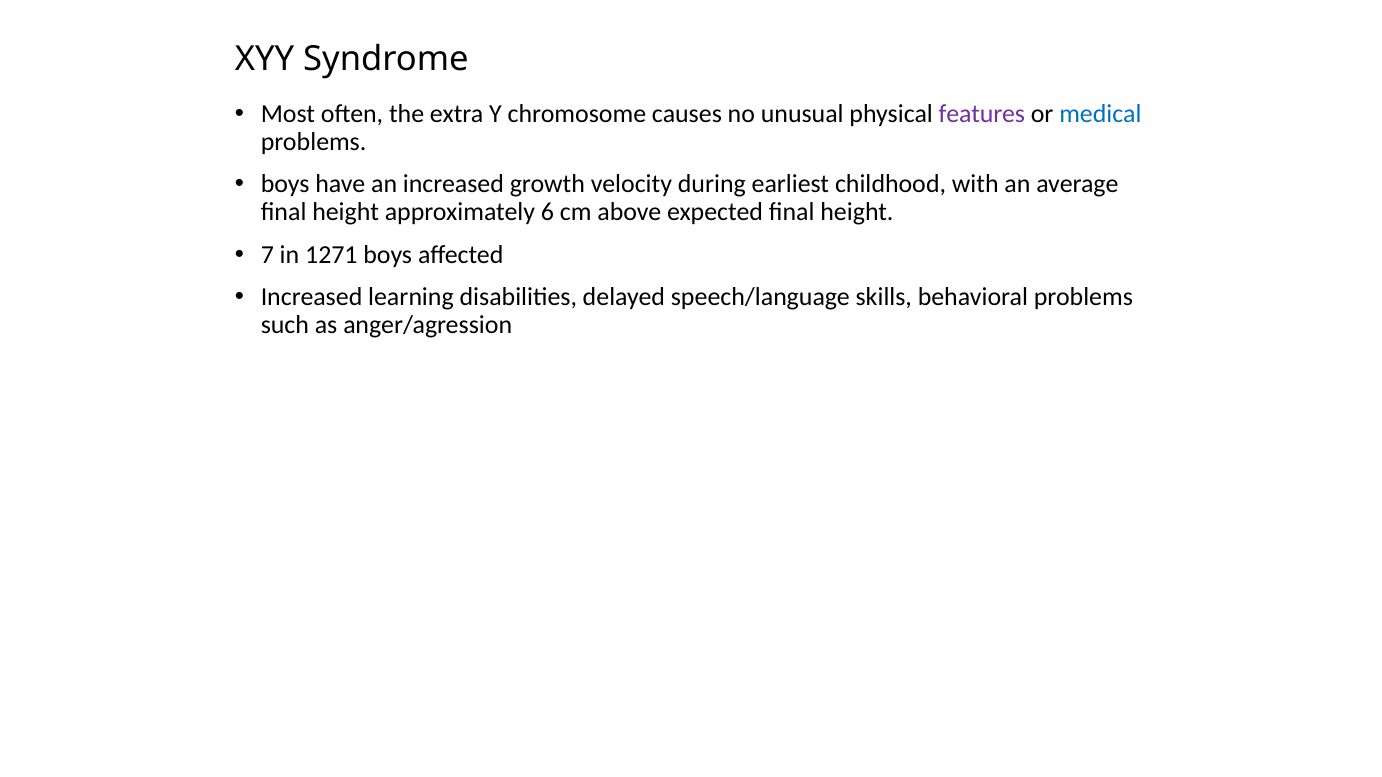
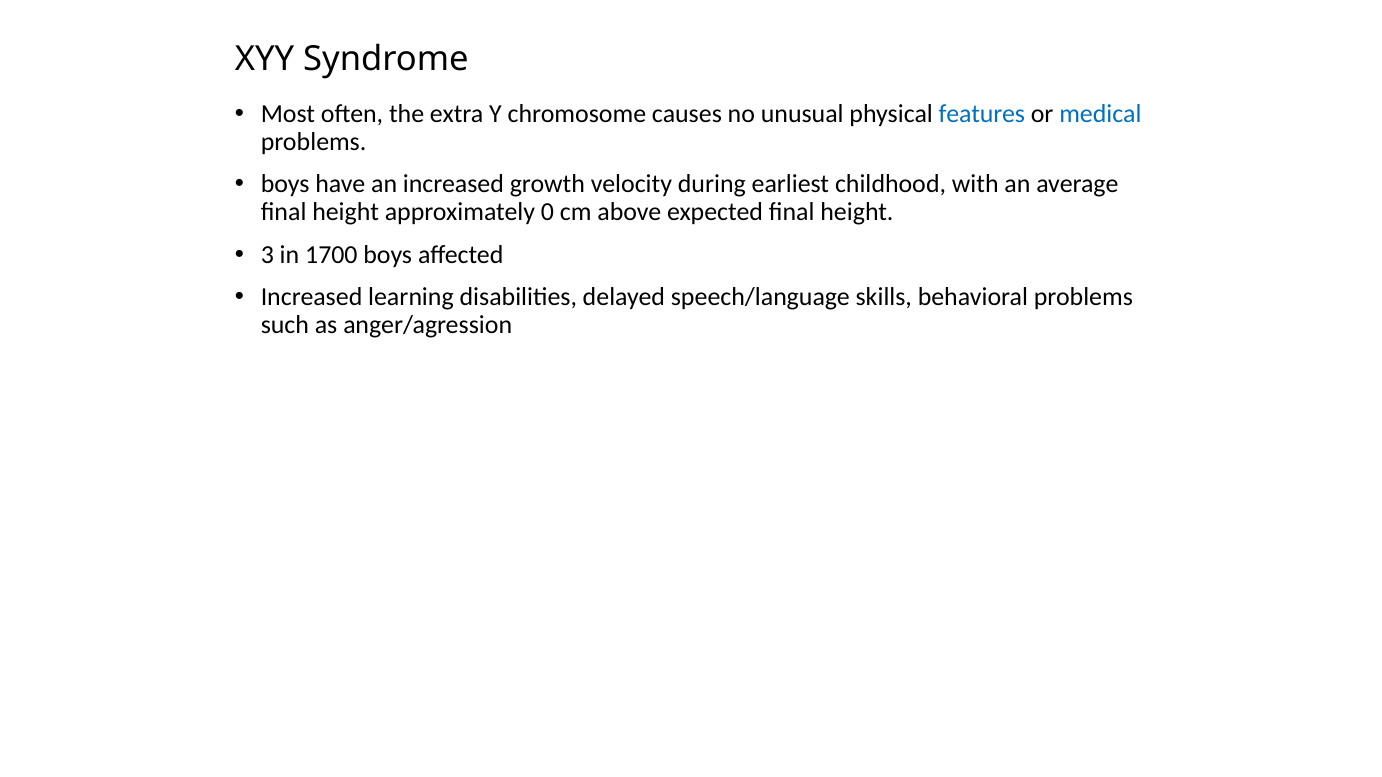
features colour: purple -> blue
6: 6 -> 0
7: 7 -> 3
1271: 1271 -> 1700
